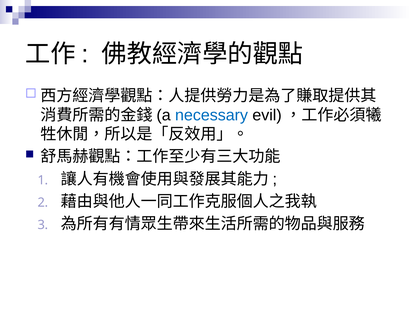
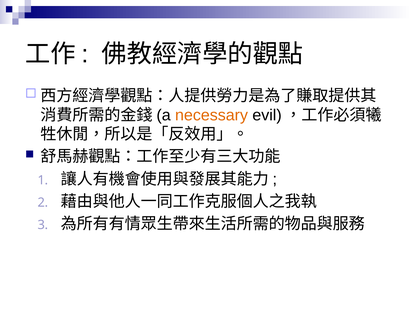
necessary colour: blue -> orange
